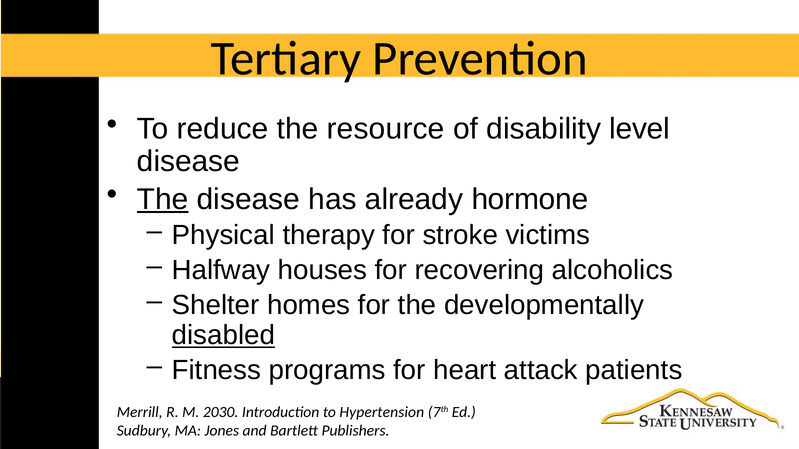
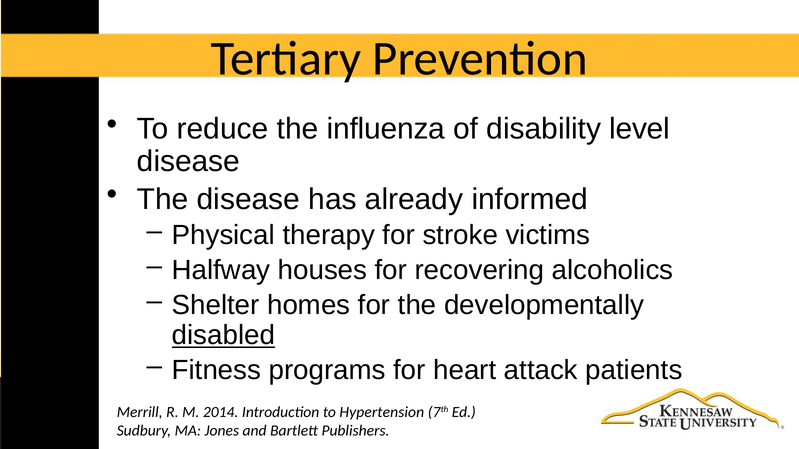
resource: resource -> influenza
The at (163, 199) underline: present -> none
hormone: hormone -> informed
2030: 2030 -> 2014
